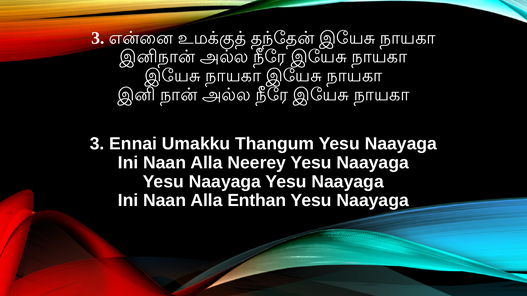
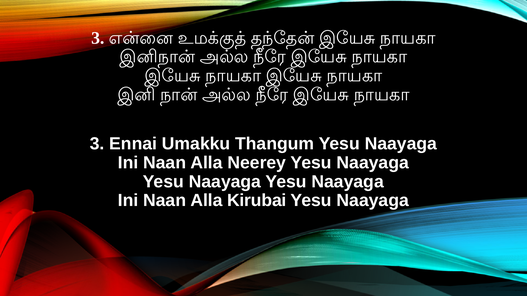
Enthan: Enthan -> Kirubai
